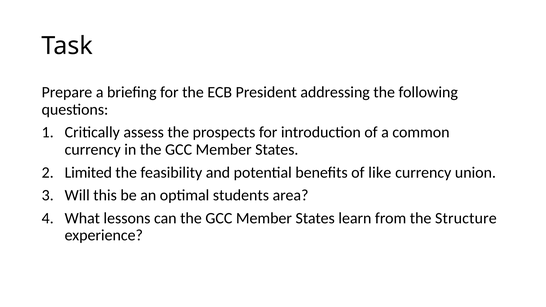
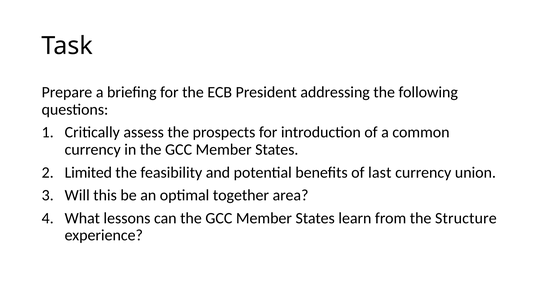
like: like -> last
students: students -> together
